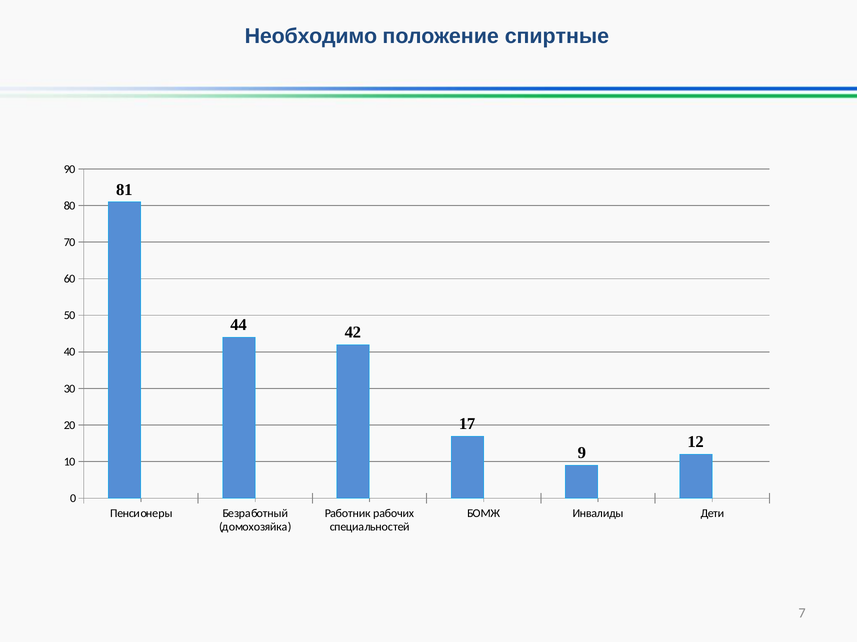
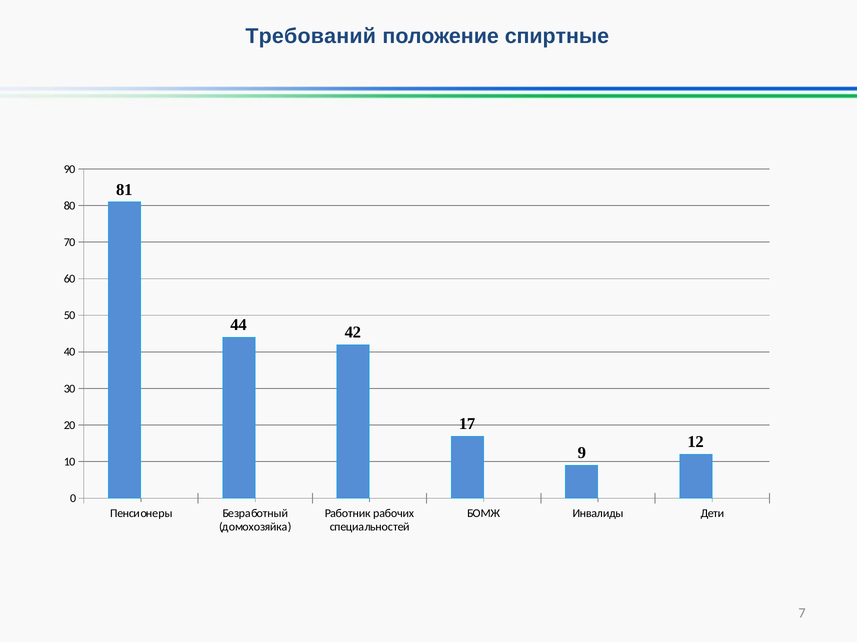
Необходимо: Необходимо -> Требований
